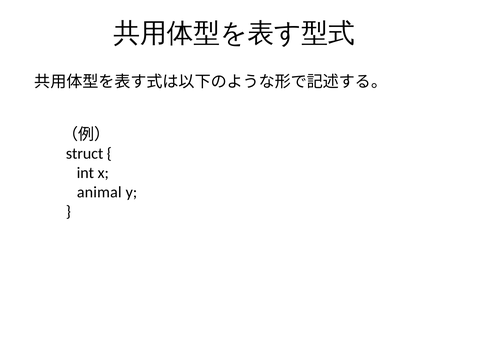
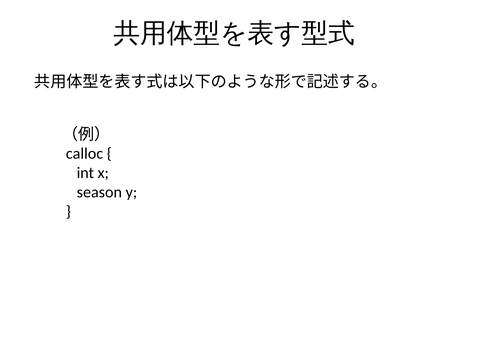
struct: struct -> calloc
animal: animal -> season
